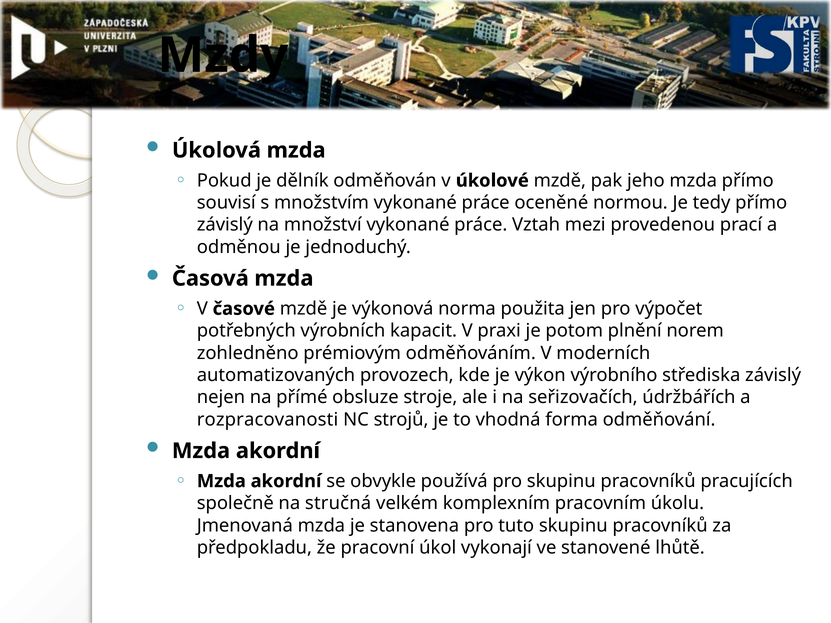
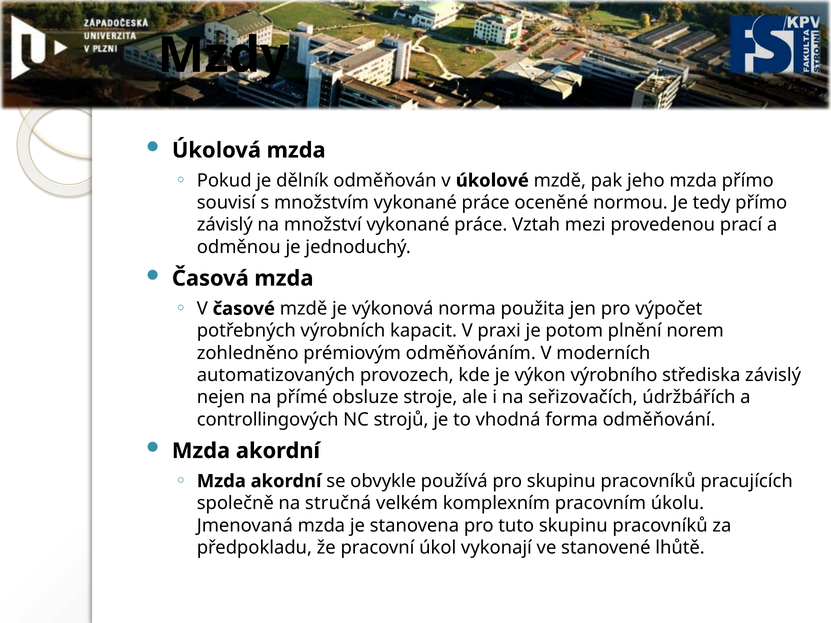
rozpracovanosti: rozpracovanosti -> controllingových
